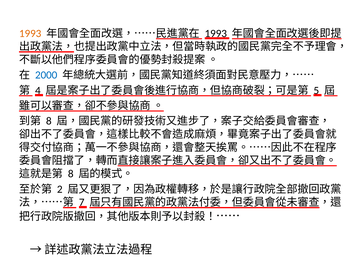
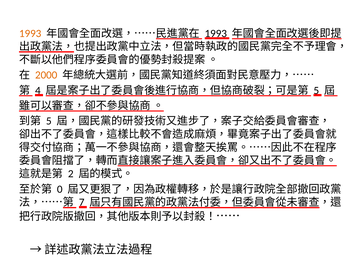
2000 colour: blue -> orange
8 at (49, 121): 8 -> 5
8 at (71, 174): 8 -> 2
2: 2 -> 0
